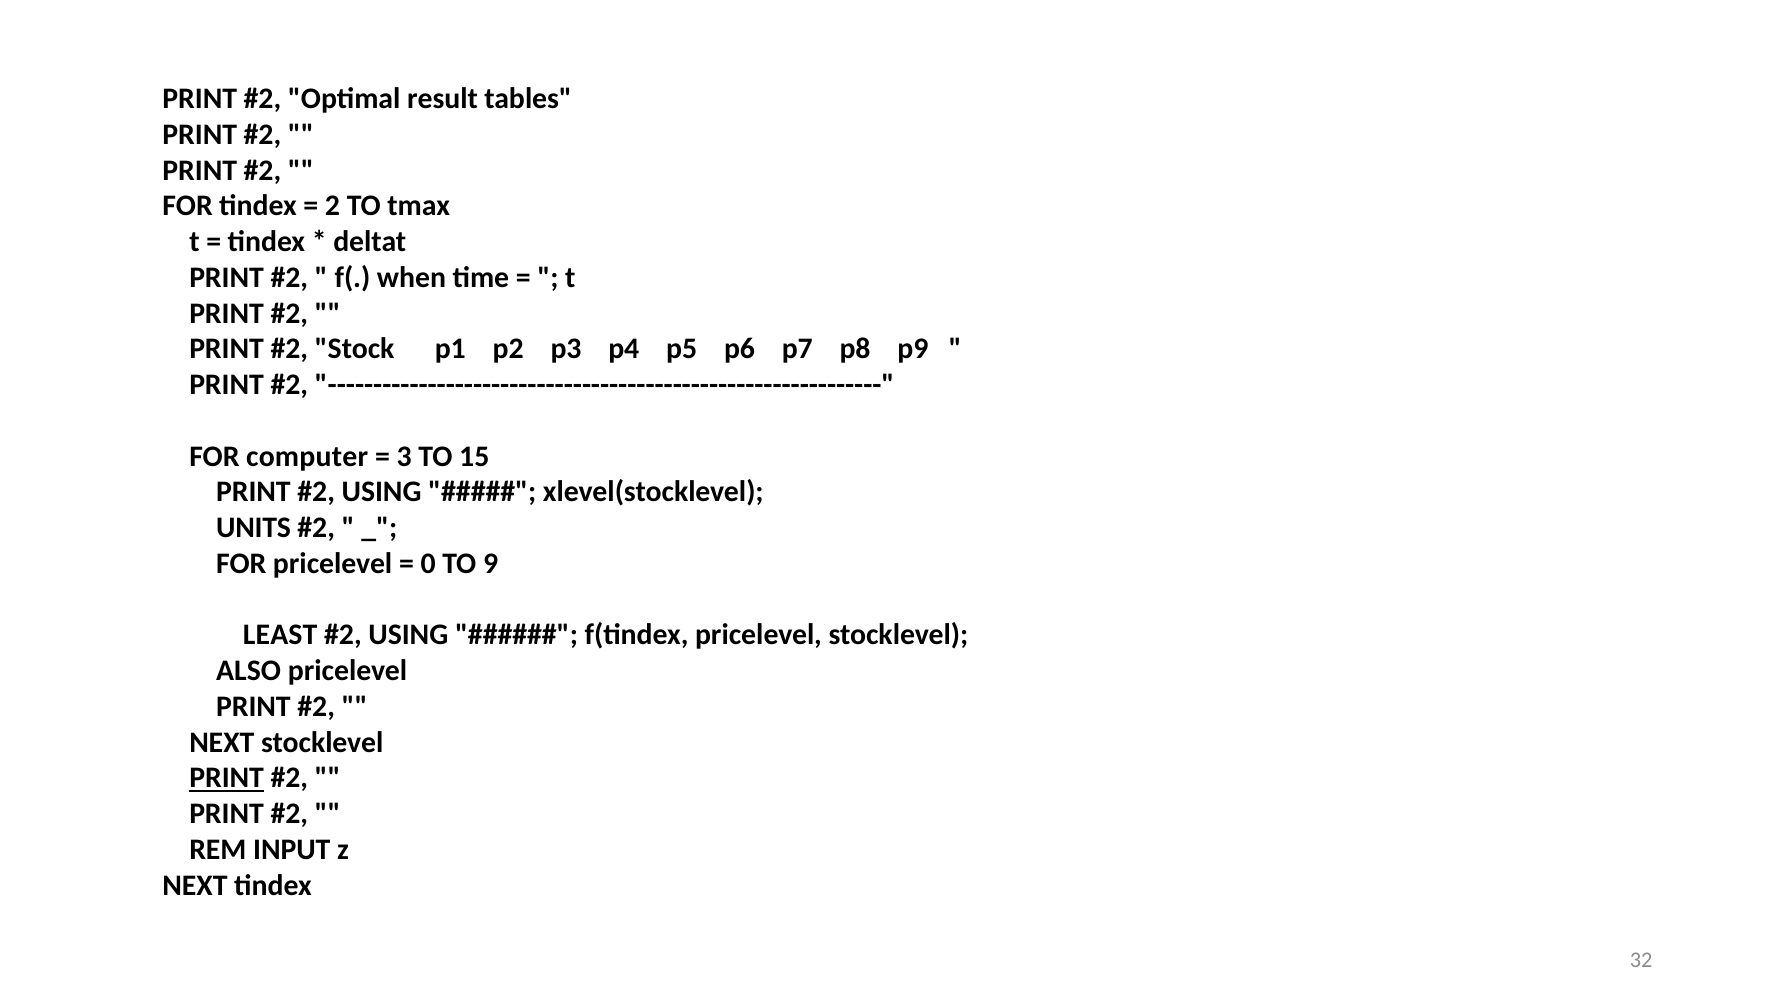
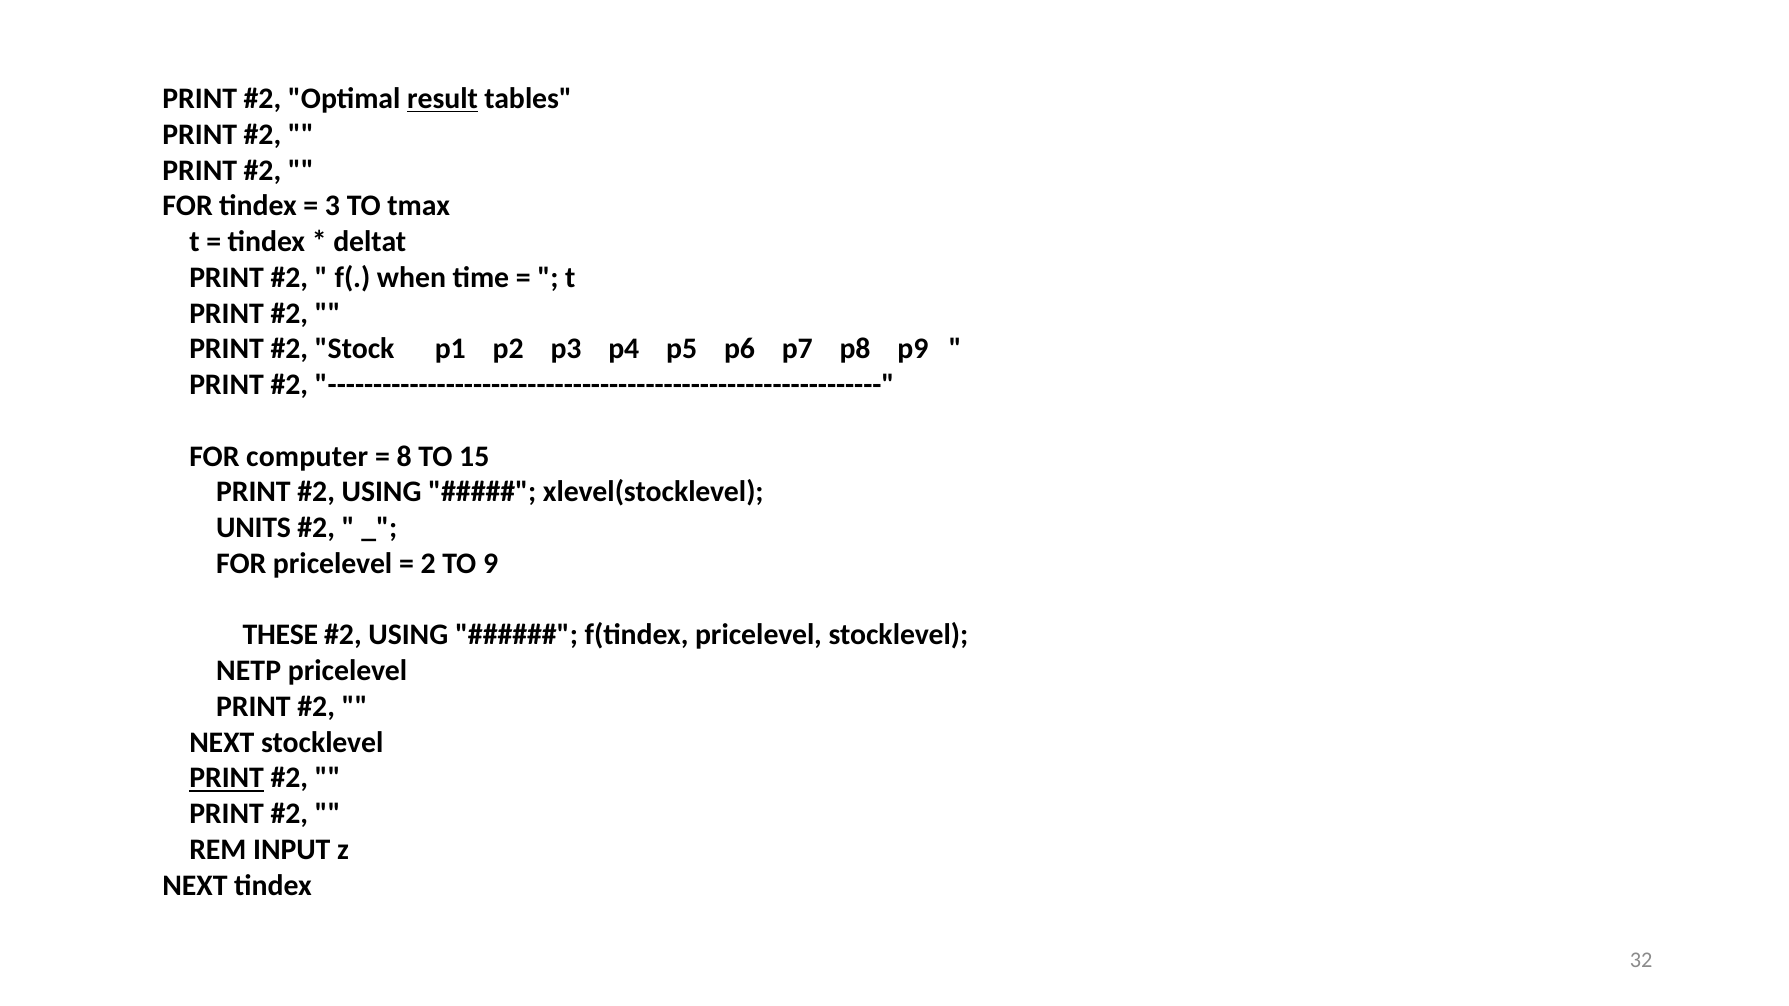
result underline: none -> present
2: 2 -> 3
3: 3 -> 8
0: 0 -> 2
LEAST: LEAST -> THESE
ALSO: ALSO -> NETP
